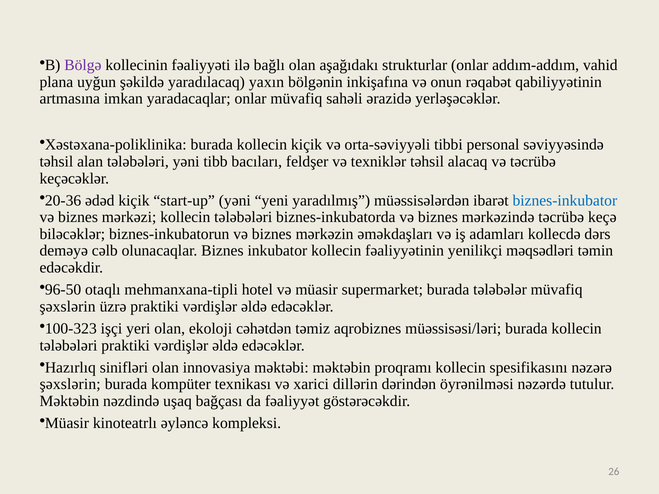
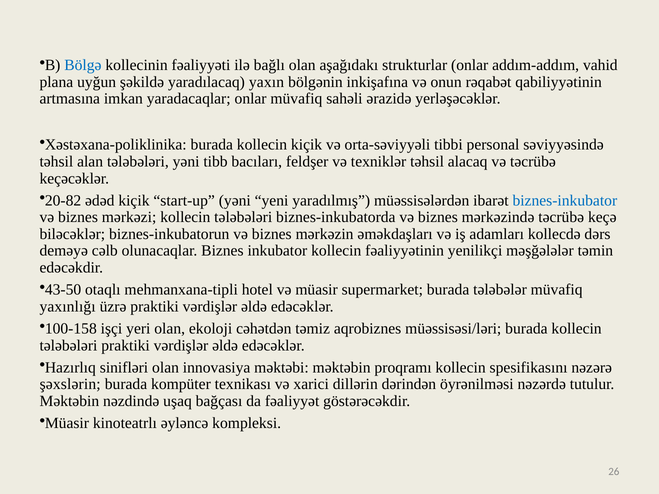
Bölgə colour: purple -> blue
20-36: 20-36 -> 20-82
məqsədləri: məqsədləri -> məşğələlər
96-50: 96-50 -> 43-50
şəxslərin at (68, 307): şəxslərin -> yaxınlığı
100-323: 100-323 -> 100-158
